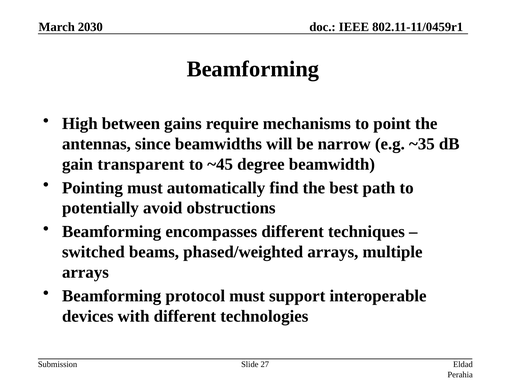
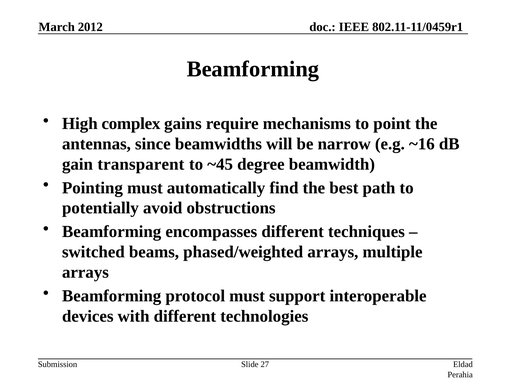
2030: 2030 -> 2012
between: between -> complex
~35: ~35 -> ~16
